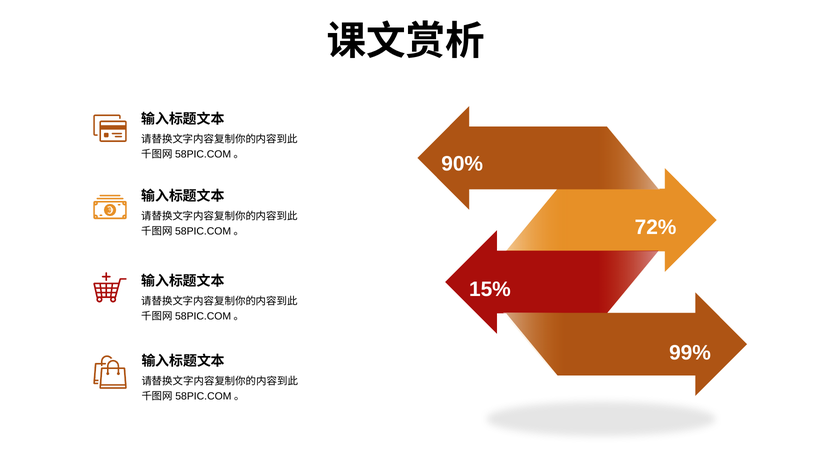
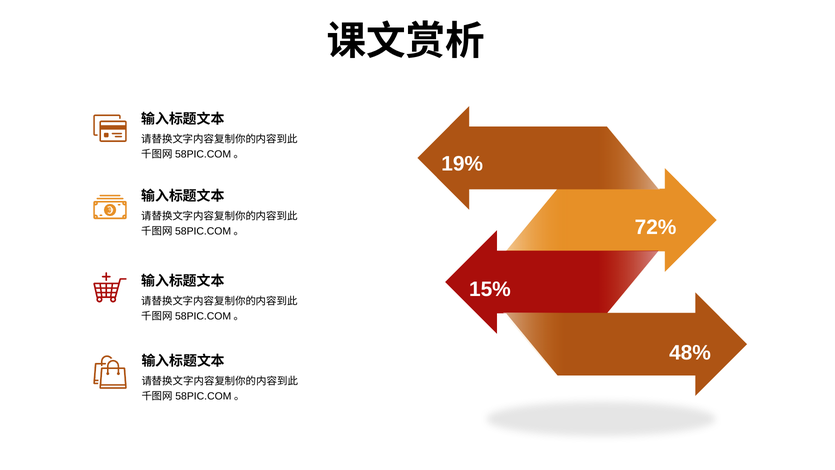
90%: 90% -> 19%
99%: 99% -> 48%
